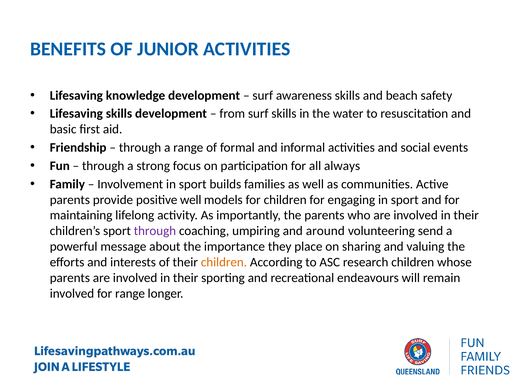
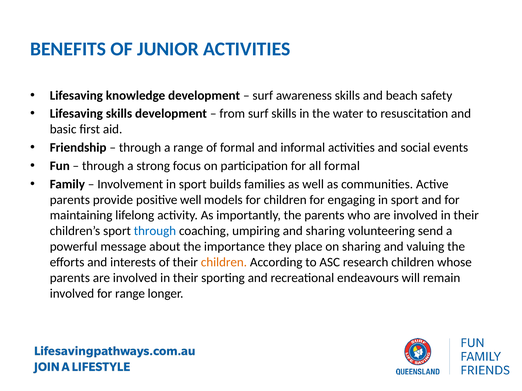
all always: always -> formal
through at (155, 231) colour: purple -> blue
and around: around -> sharing
